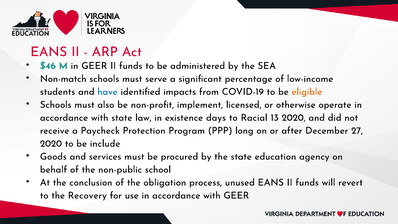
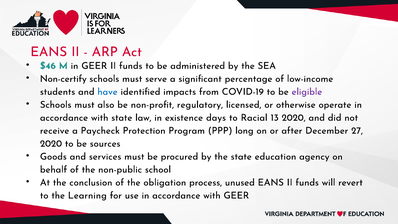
Non-match: Non-match -> Non-certify
eligible colour: orange -> purple
implement: implement -> regulatory
include: include -> sources
Recovery: Recovery -> Learning
